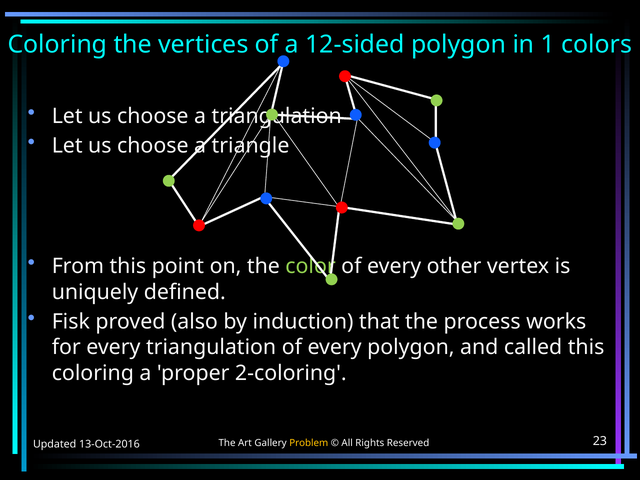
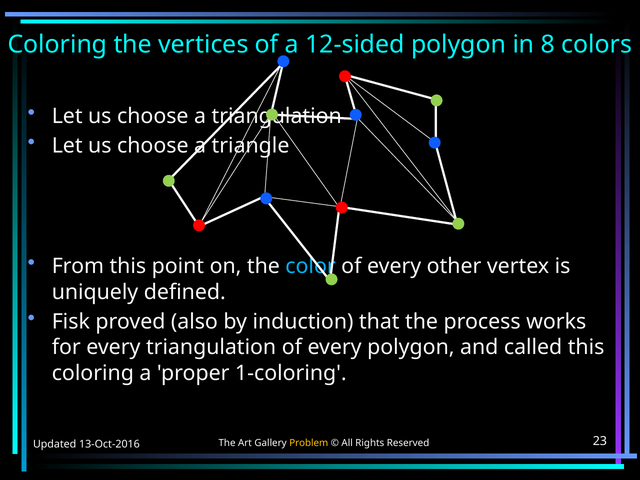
1: 1 -> 8
color colour: light green -> light blue
2-coloring: 2-coloring -> 1-coloring
